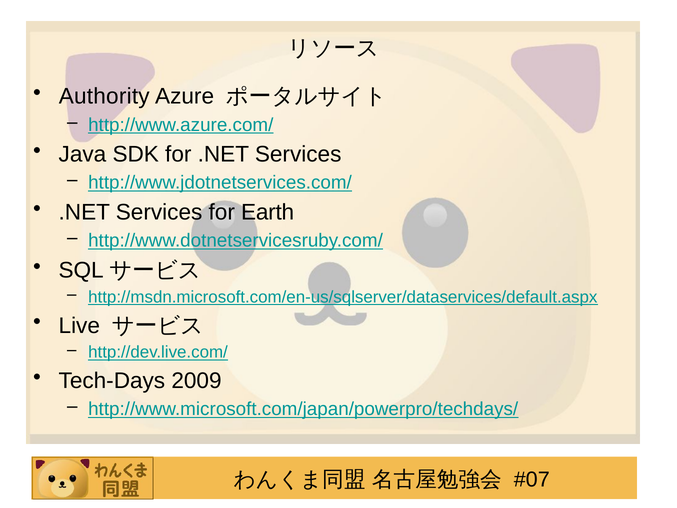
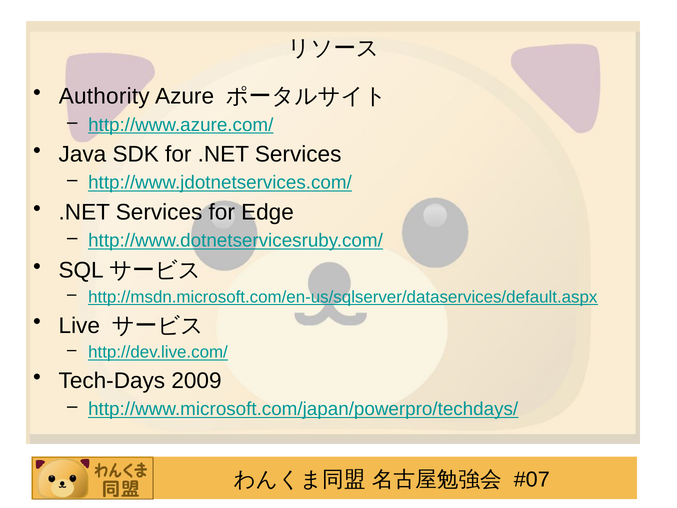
Earth: Earth -> Edge
